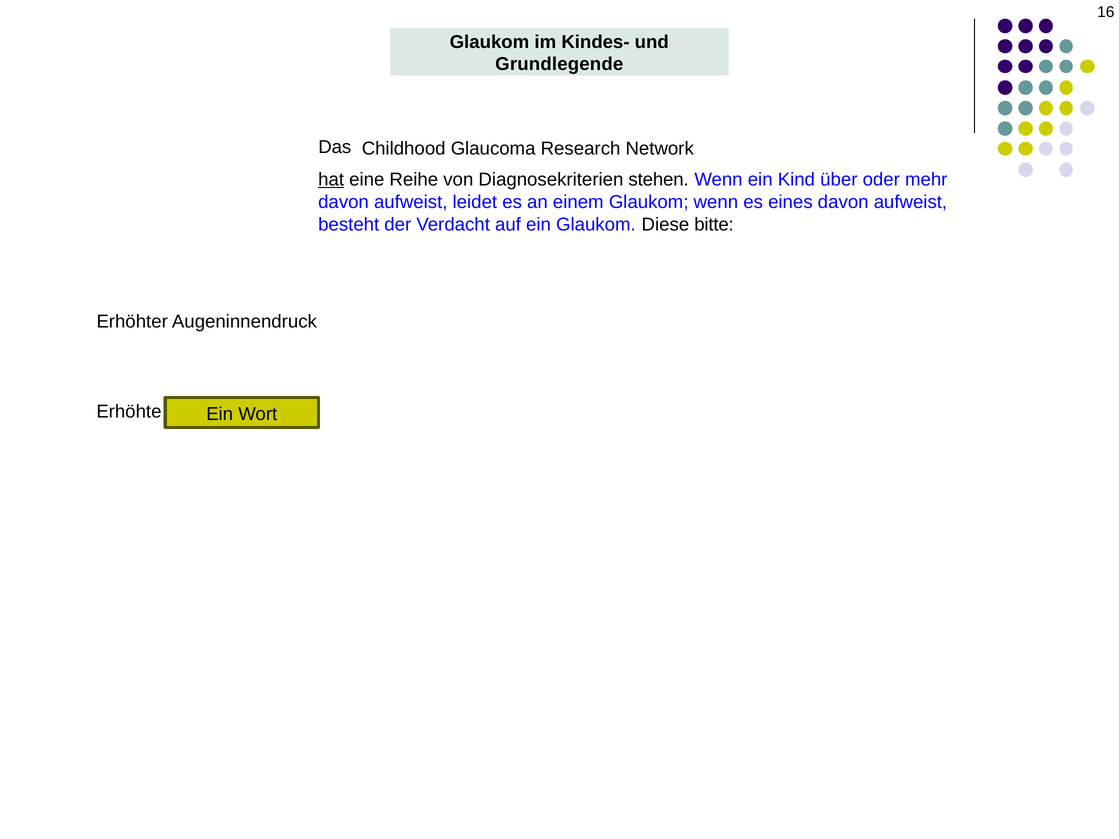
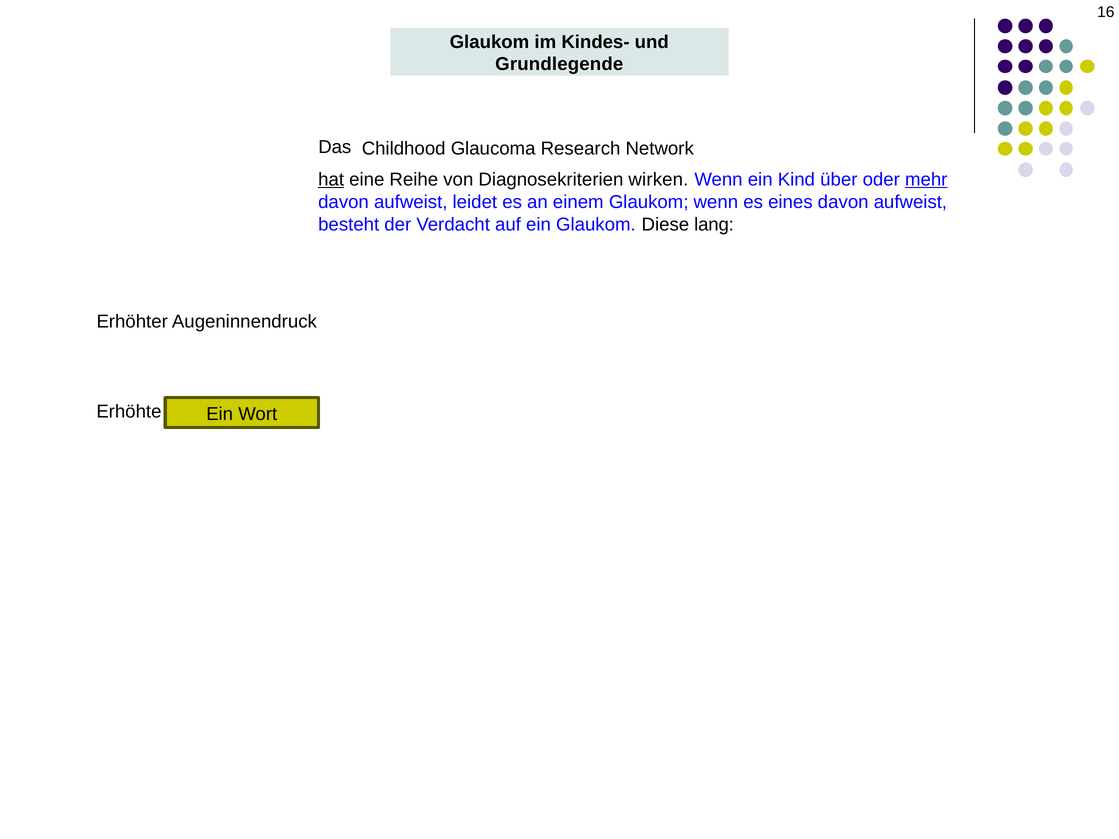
stehen: stehen -> wirken
mehr underline: none -> present
bitte: bitte -> lang
